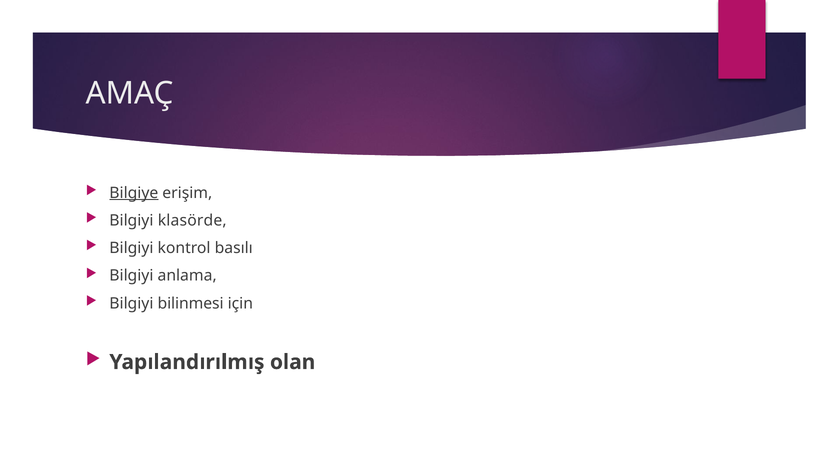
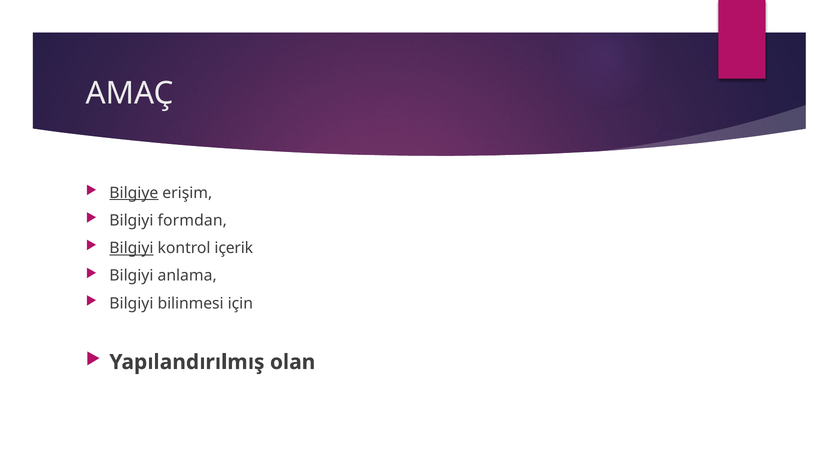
klasörde: klasörde -> formdan
Bilgiyi at (131, 248) underline: none -> present
basılı: basılı -> içerik
